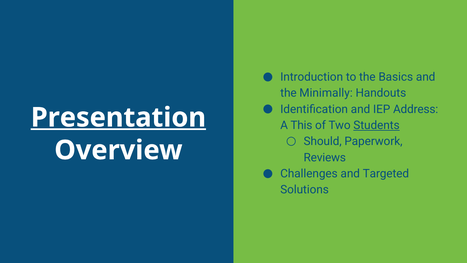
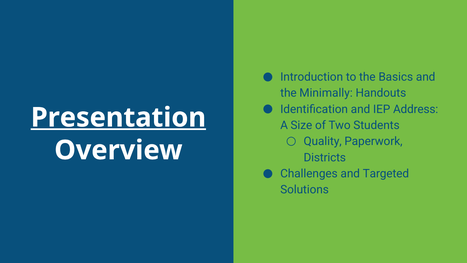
This: This -> Size
Students underline: present -> none
Should: Should -> Quality
Reviews: Reviews -> Districts
